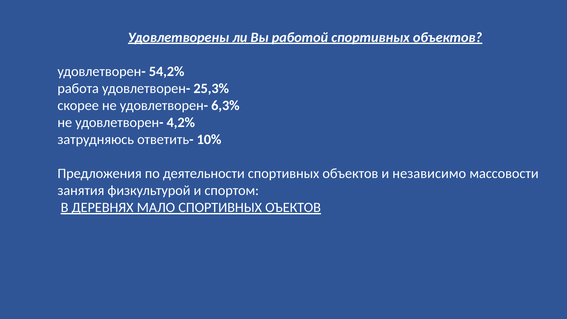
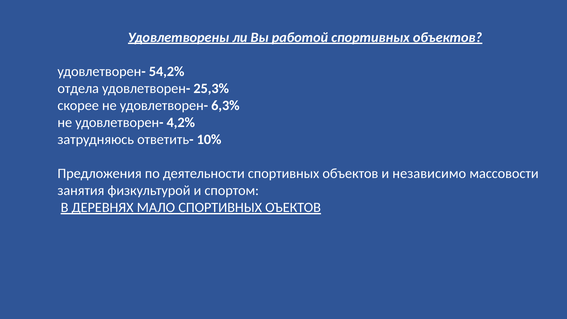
работа: работа -> отдела
